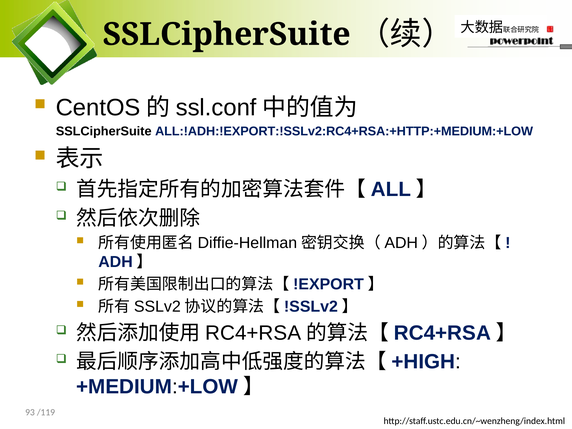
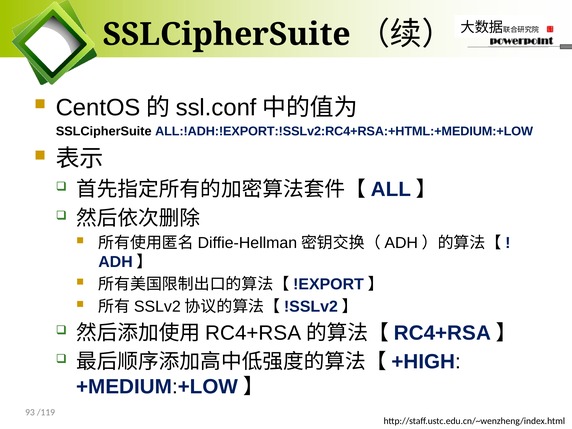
ALL:!ADH:!EXPORT:!SSLv2:RC4+RSA:+HTTP:+MEDIUM:+LOW: ALL:!ADH:!EXPORT:!SSLv2:RC4+RSA:+HTTP:+MEDIUM:+LOW -> ALL:!ADH:!EXPORT:!SSLv2:RC4+RSA:+HTML:+MEDIUM:+LOW
